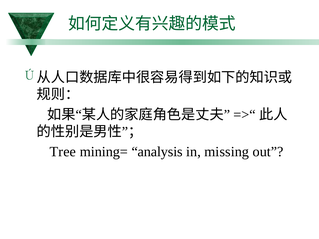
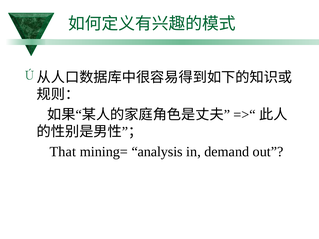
Tree: Tree -> That
missing: missing -> demand
